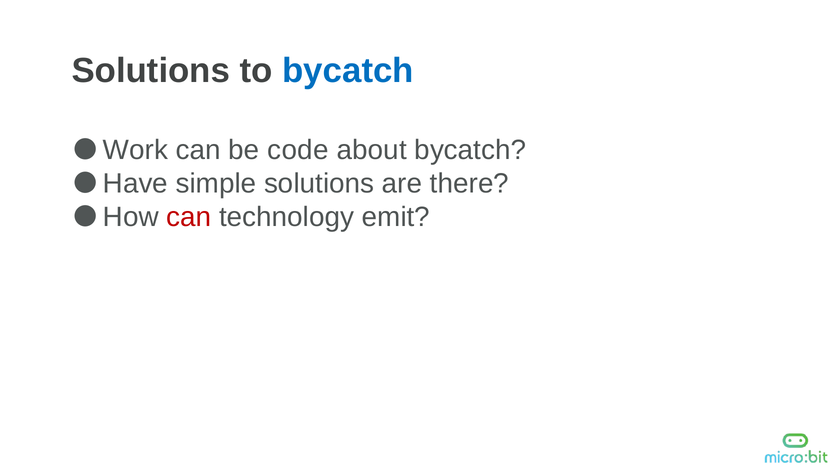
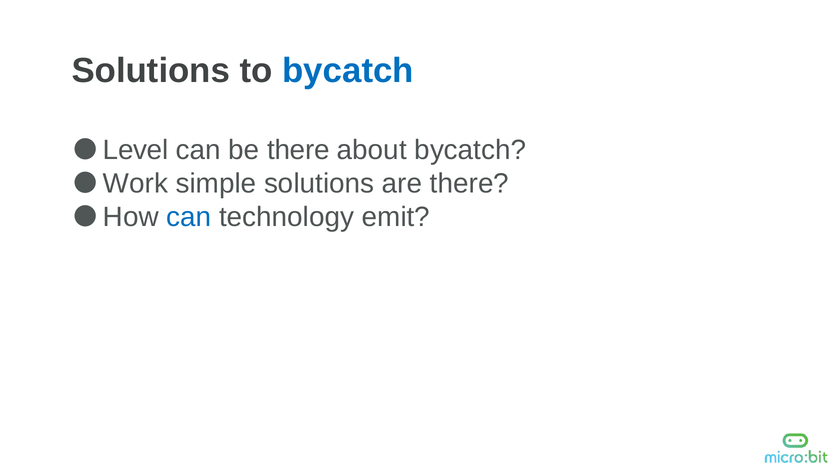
Work: Work -> Level
be code: code -> there
Have: Have -> Work
can at (189, 217) colour: red -> blue
